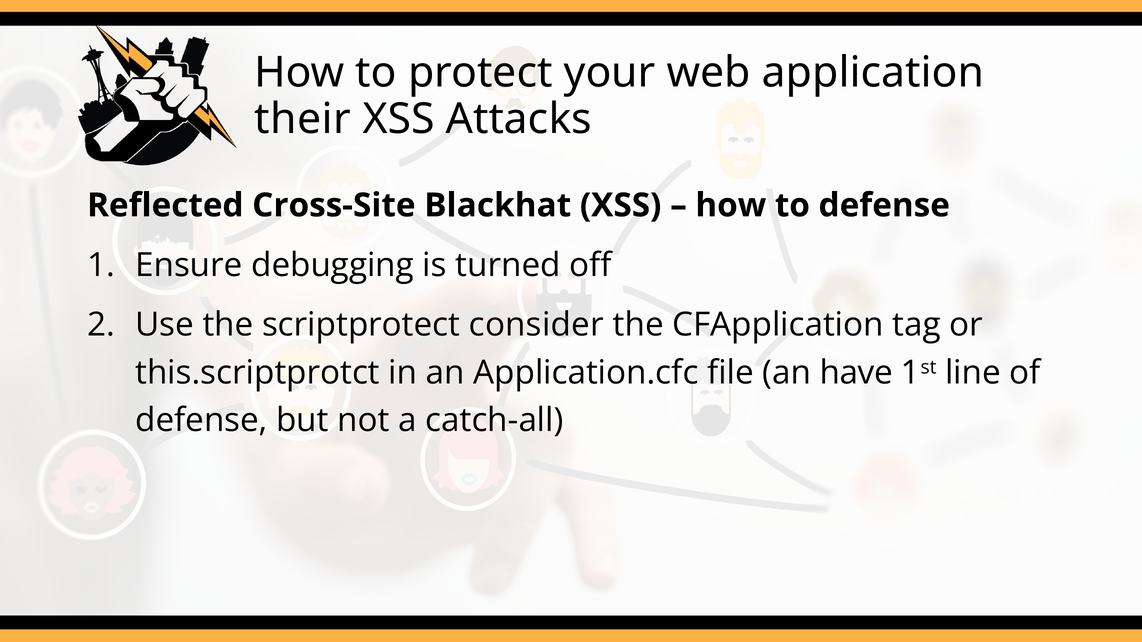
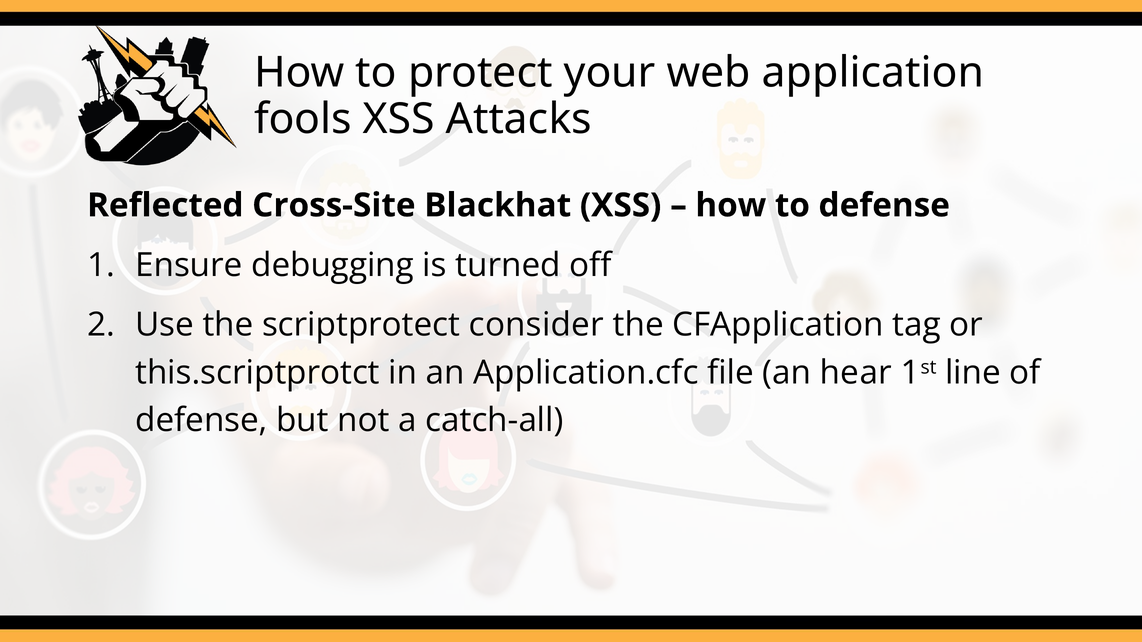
their: their -> fools
have: have -> hear
